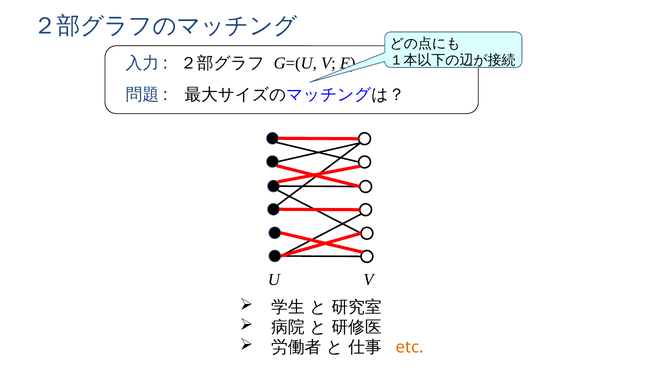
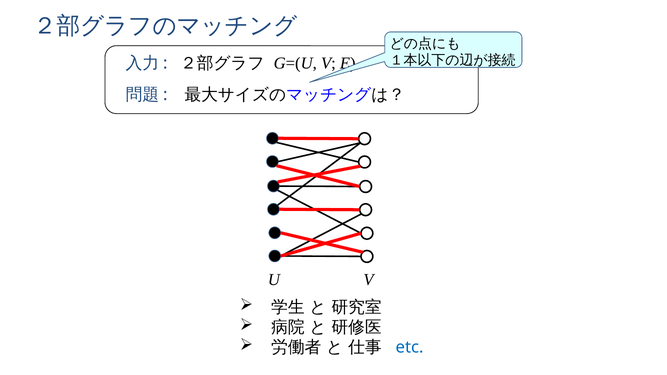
etc colour: orange -> blue
